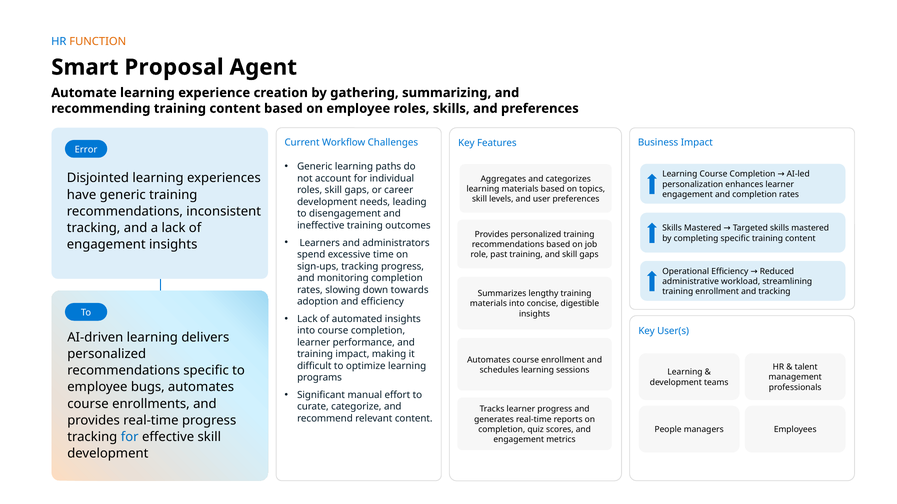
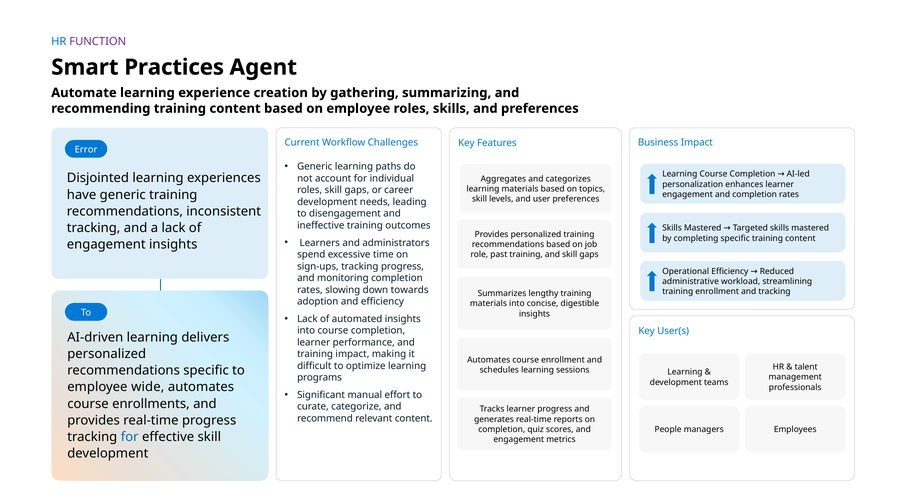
FUNCTION colour: orange -> purple
Proposal: Proposal -> Practices
bugs: bugs -> wide
